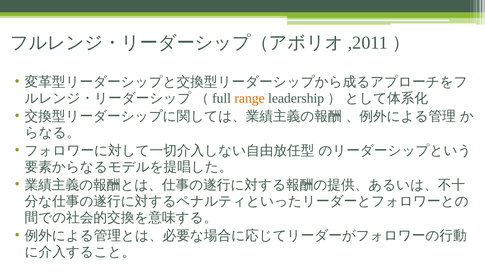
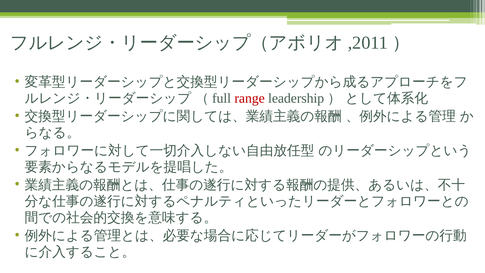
range colour: orange -> red
